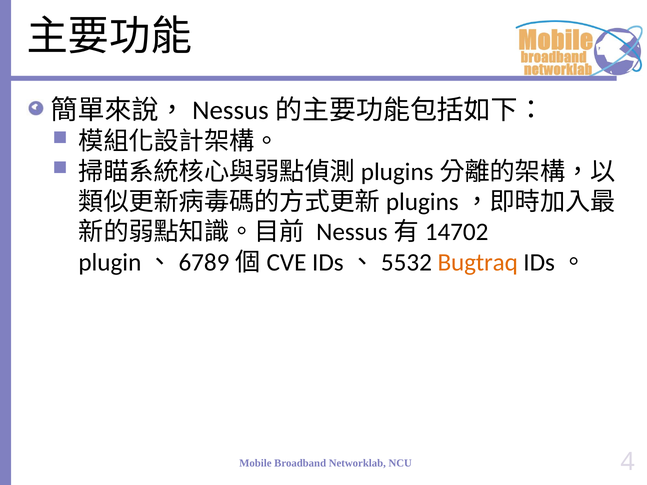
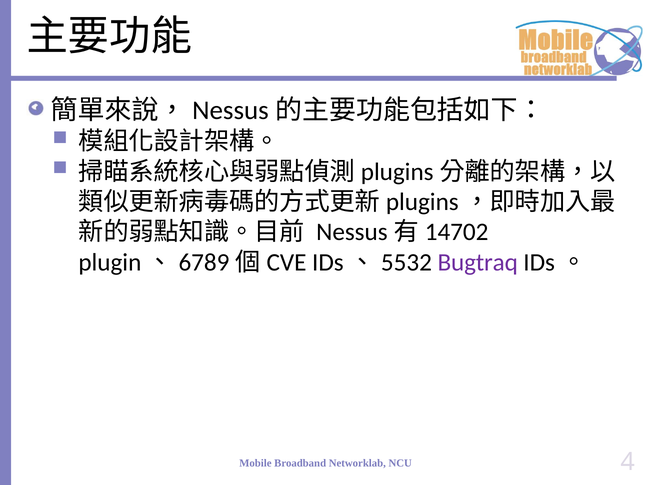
Bugtraq colour: orange -> purple
